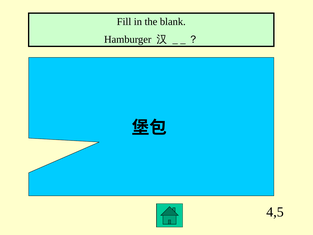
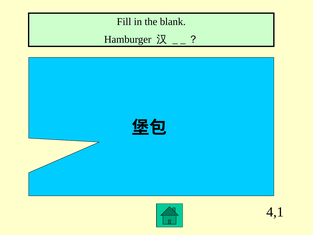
4,5: 4,5 -> 4,1
